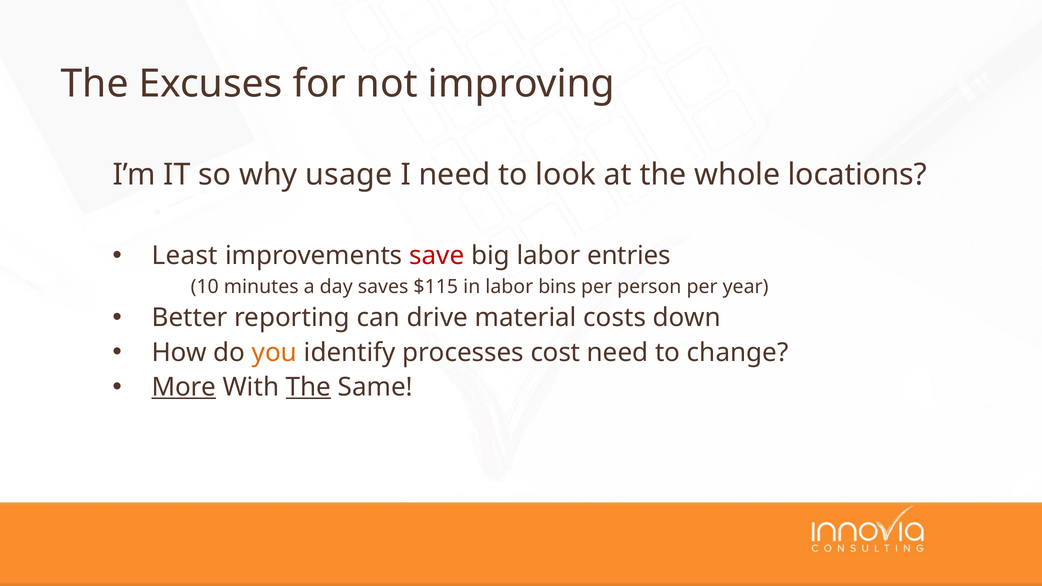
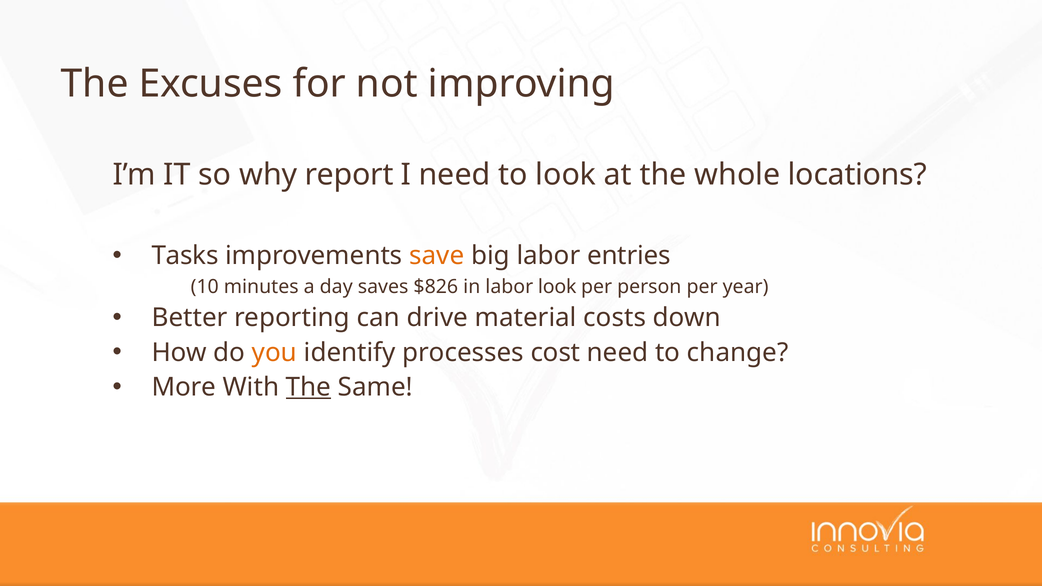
usage: usage -> report
Least: Least -> Tasks
save colour: red -> orange
$115: $115 -> $826
labor bins: bins -> look
More underline: present -> none
